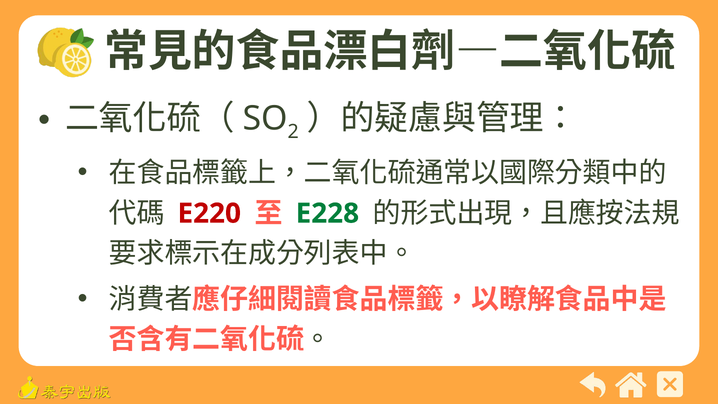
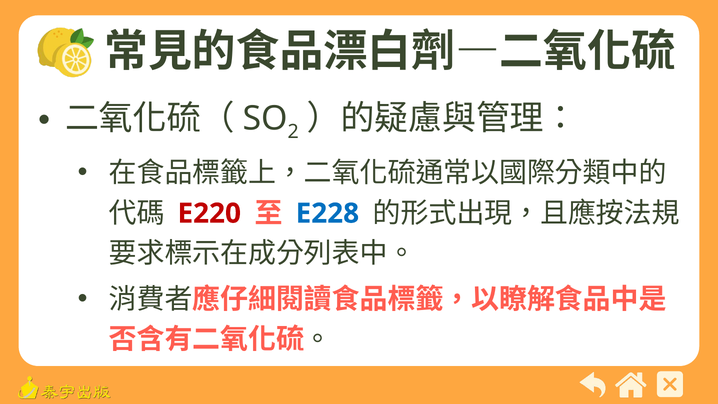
E228 colour: green -> blue
